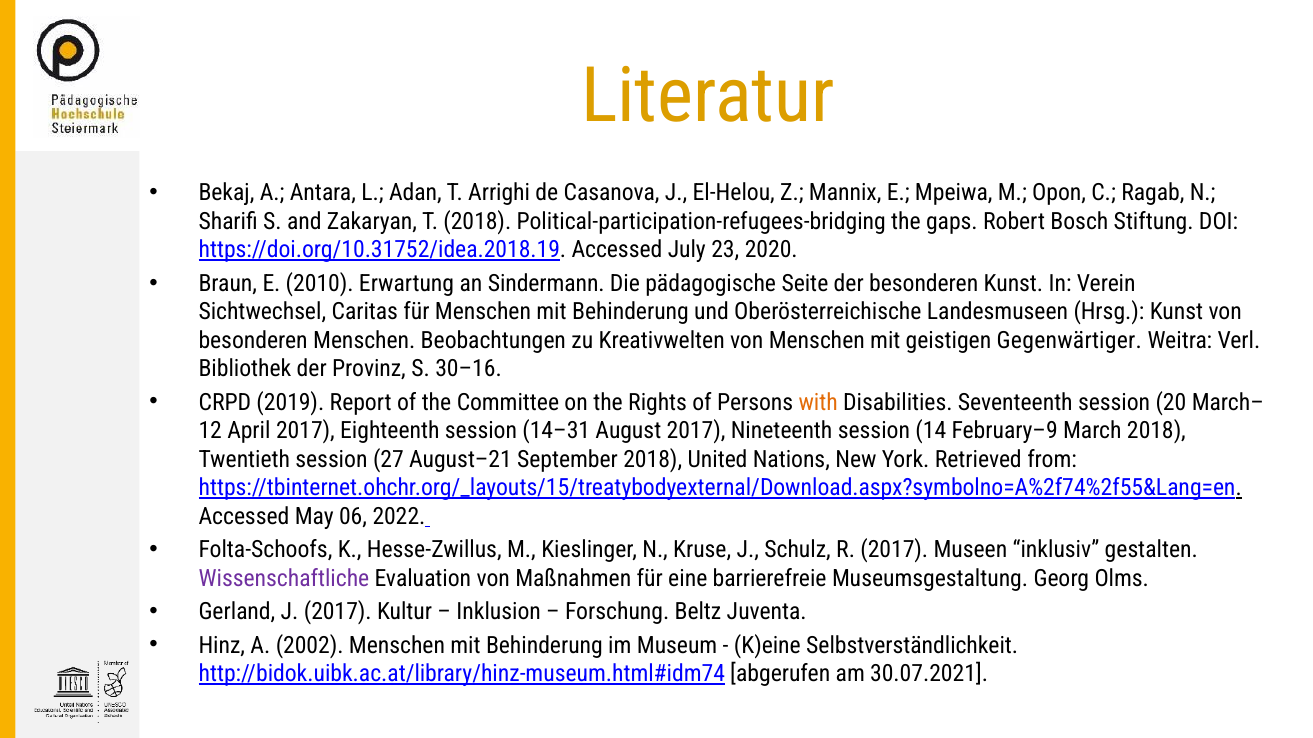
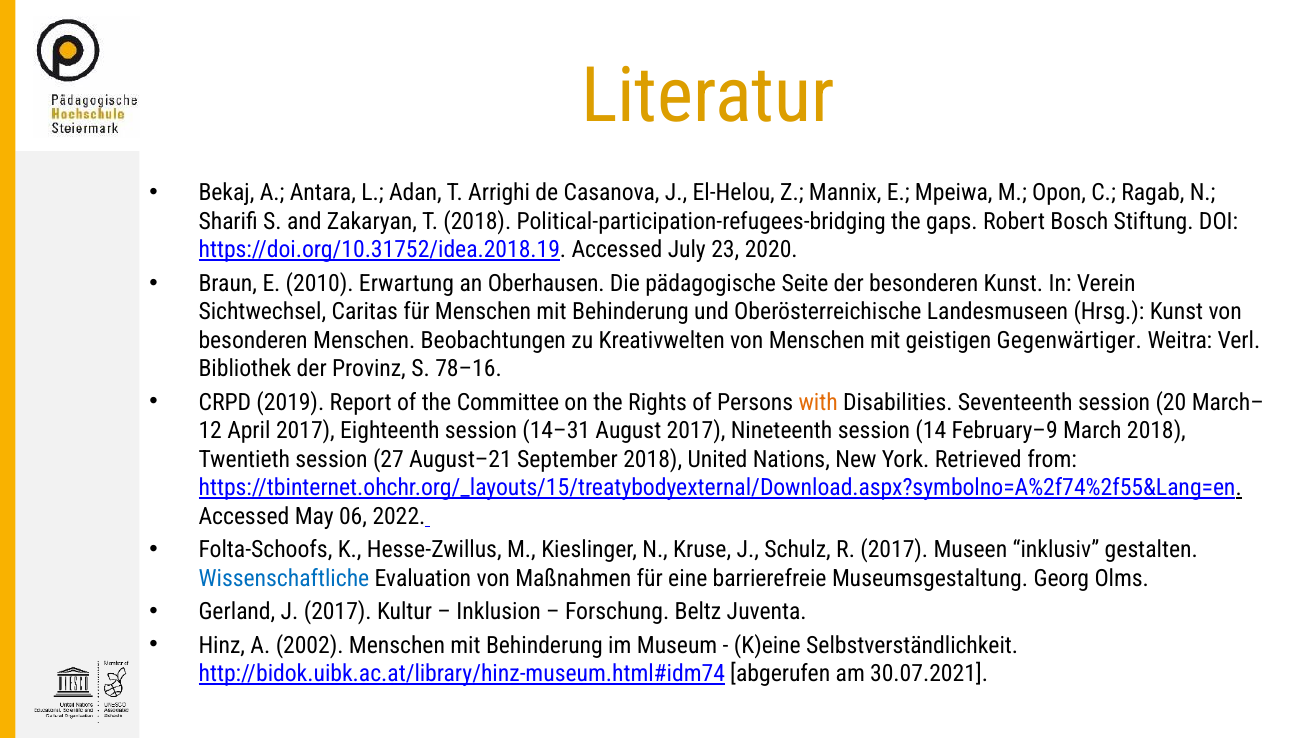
Sindermann: Sindermann -> Oberhausen
30–16: 30–16 -> 78–16
Wissenschaftliche colour: purple -> blue
